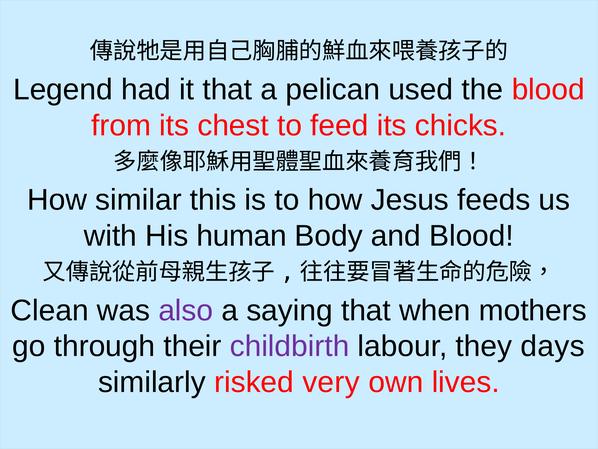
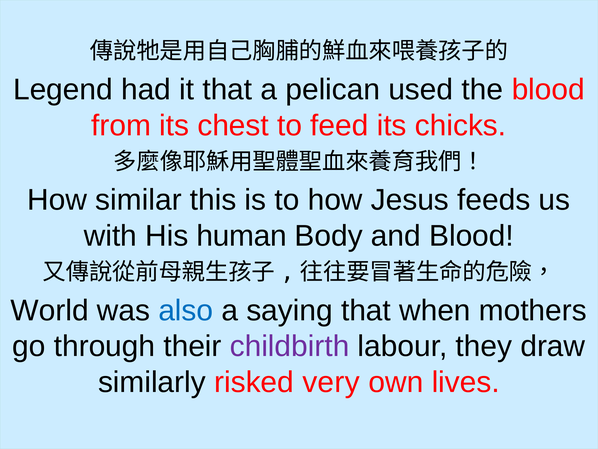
Clean: Clean -> World
also colour: purple -> blue
days: days -> draw
